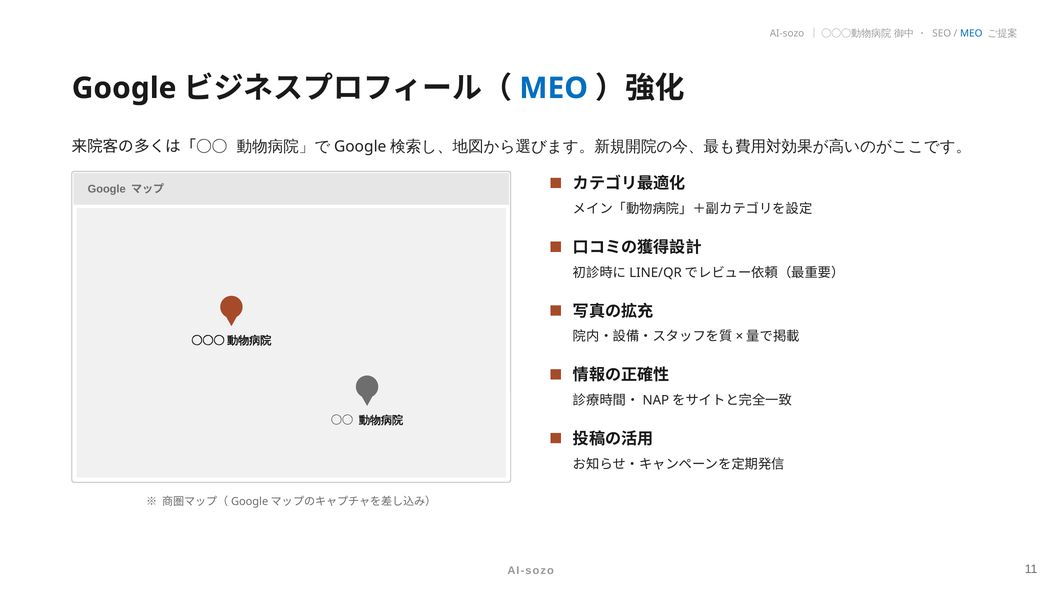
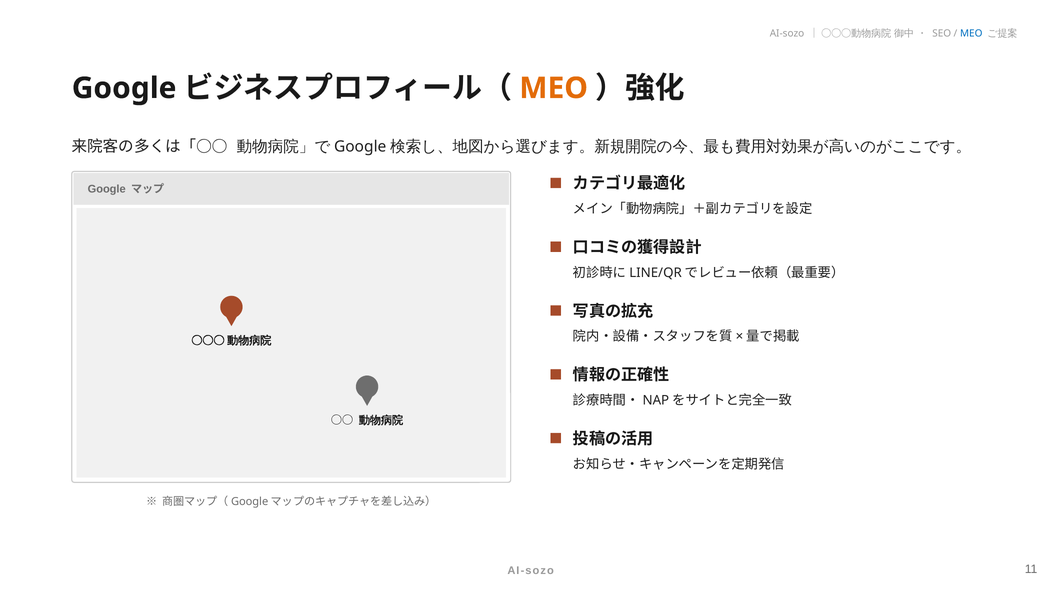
MEO at (554, 88) colour: blue -> orange
